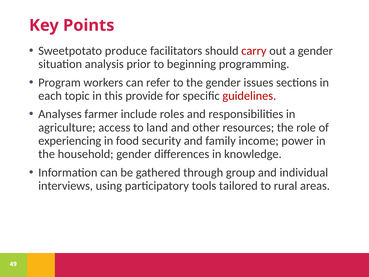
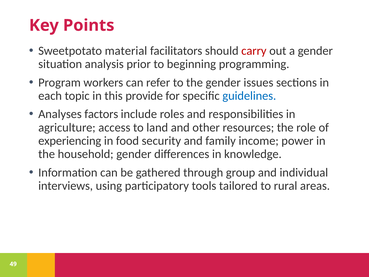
produce: produce -> material
guidelines colour: red -> blue
farmer: farmer -> factors
